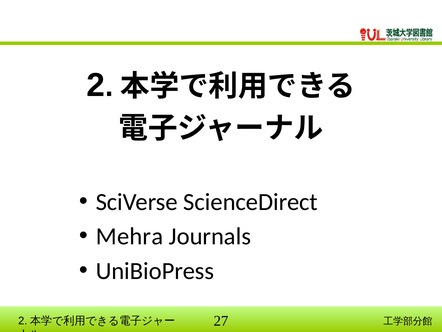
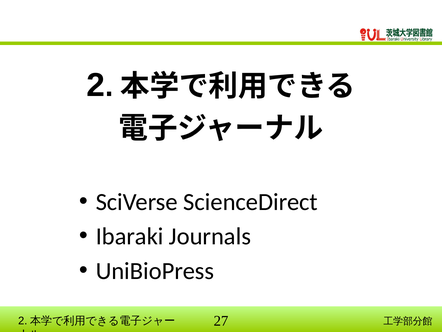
Mehra: Mehra -> Ibaraki
